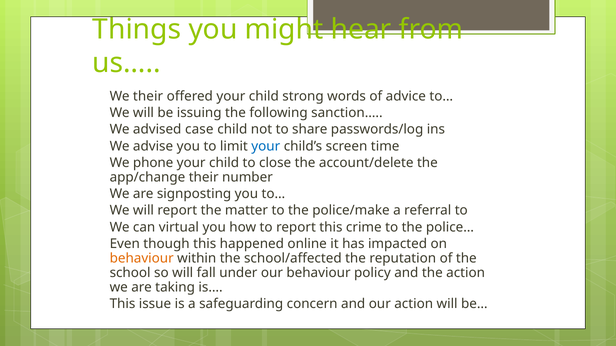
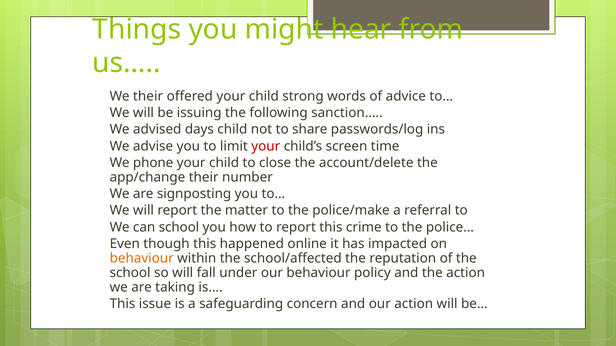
case: case -> days
your at (266, 146) colour: blue -> red
can virtual: virtual -> school
